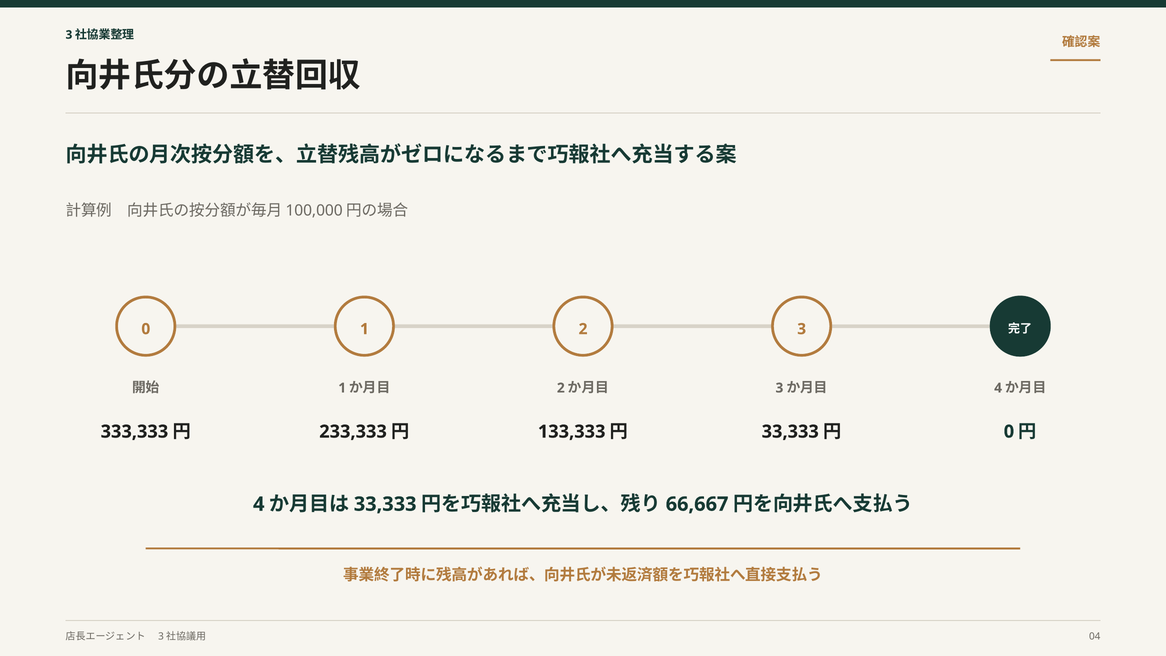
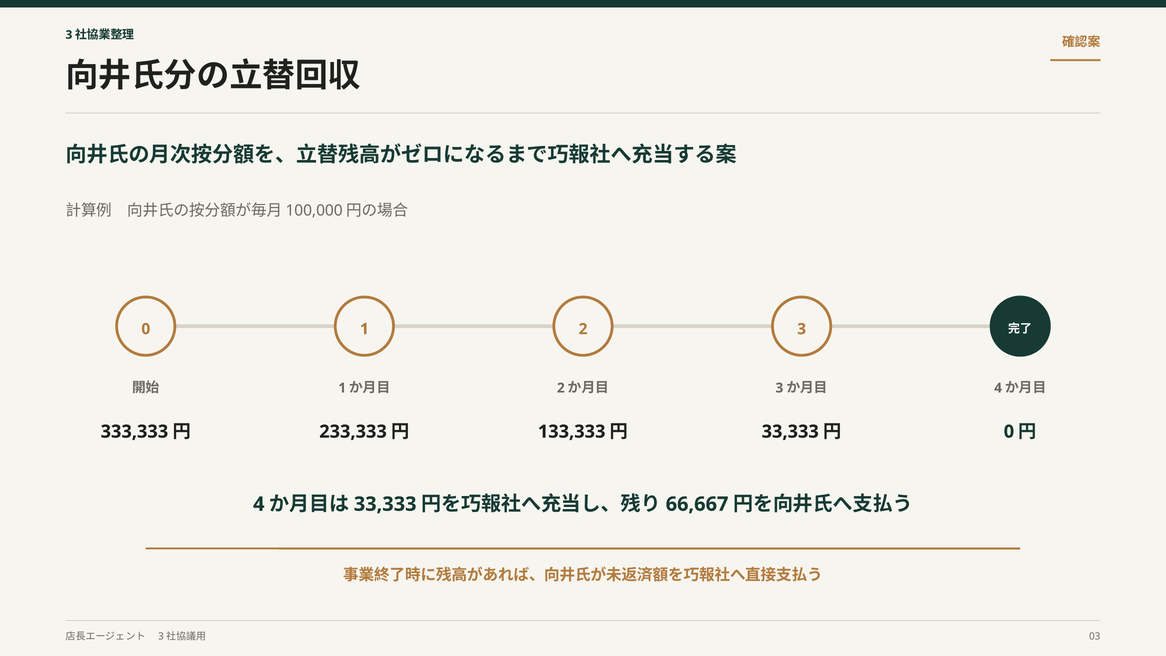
04: 04 -> 03
